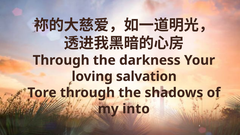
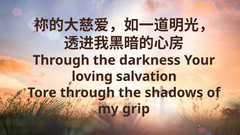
into: into -> grip
